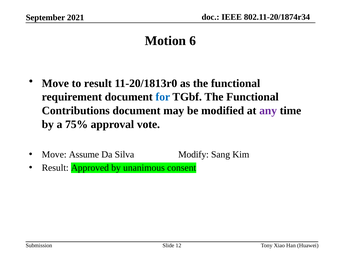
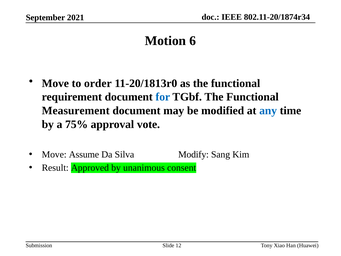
to result: result -> order
Contributions: Contributions -> Measurement
any colour: purple -> blue
